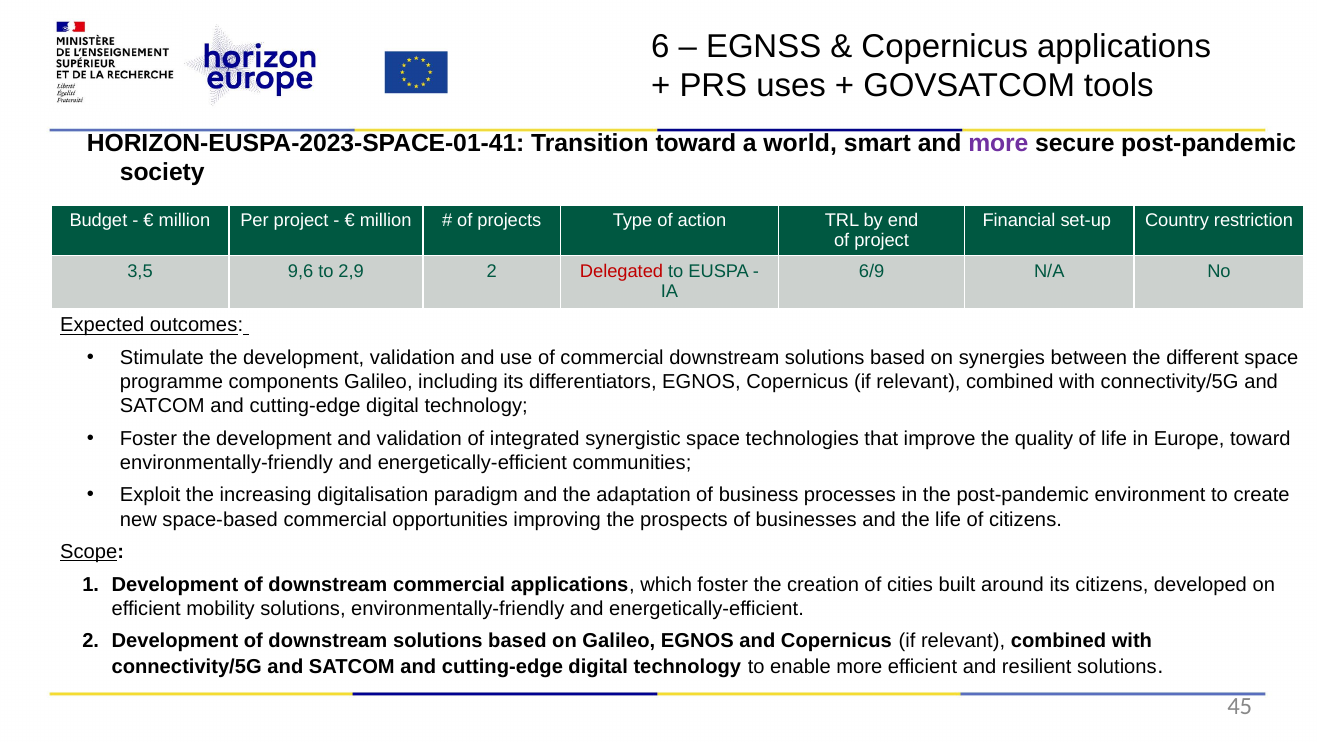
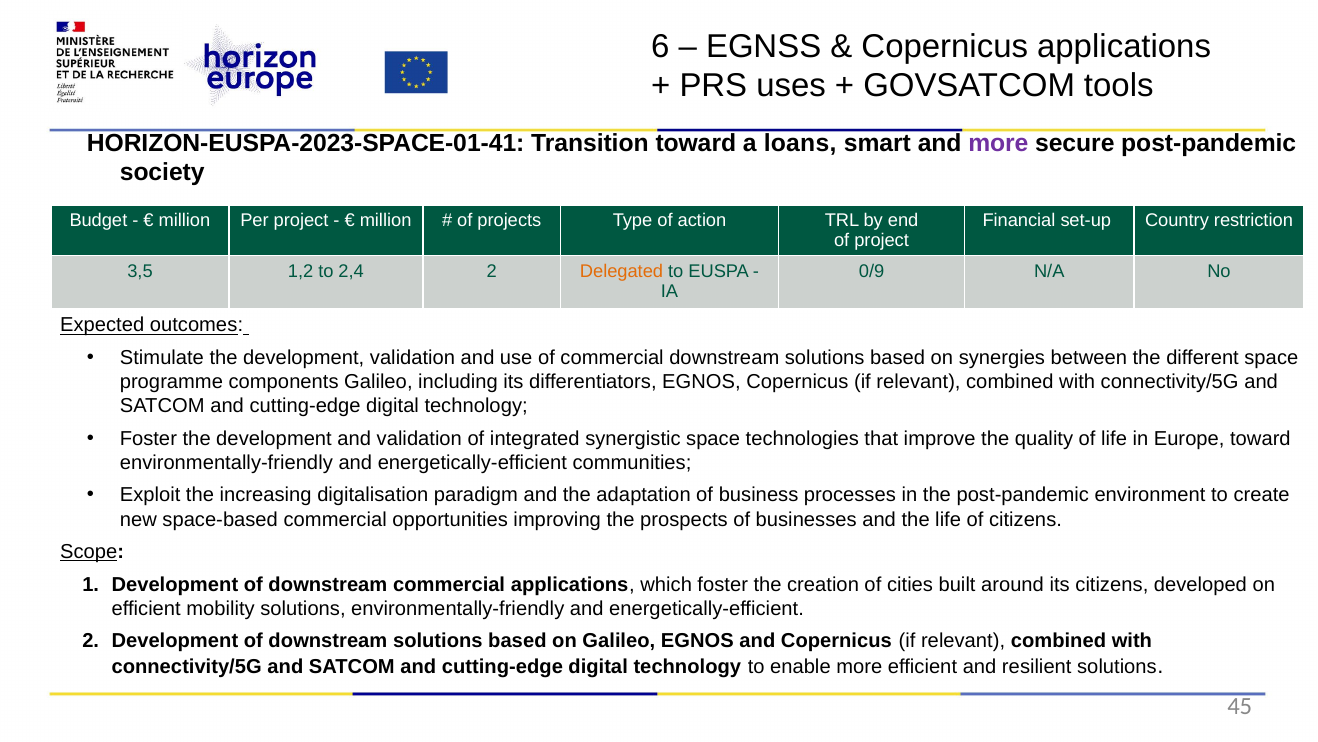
world: world -> loans
9,6: 9,6 -> 1,2
2,9: 2,9 -> 2,4
Delegated colour: red -> orange
6/9: 6/9 -> 0/9
